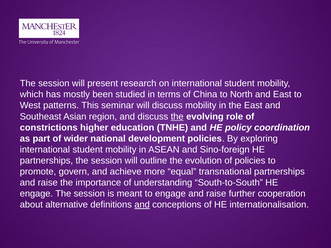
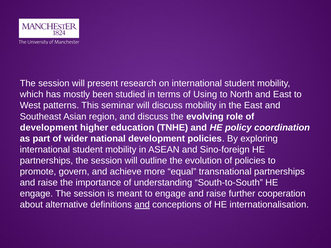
China: China -> Using
the at (177, 117) underline: present -> none
constrictions at (49, 128): constrictions -> development
